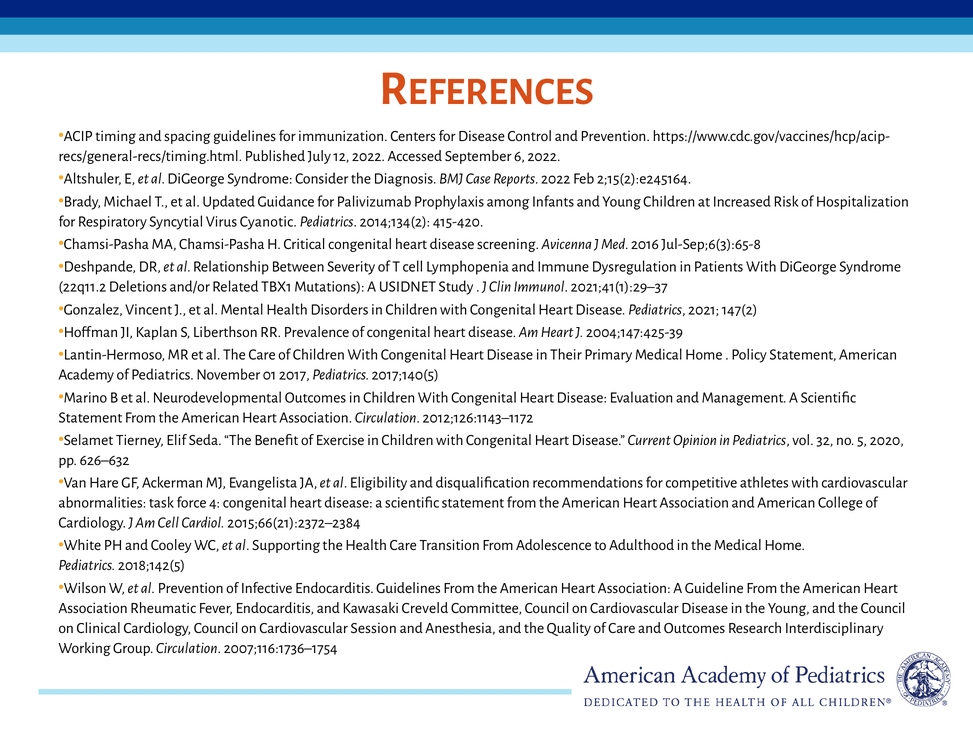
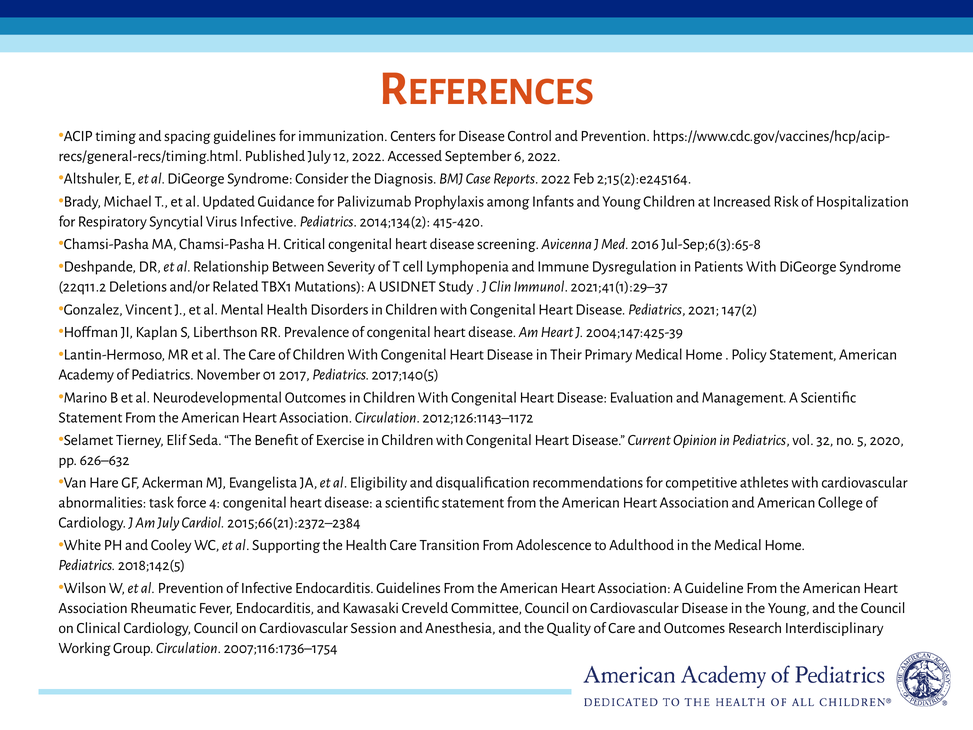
Virus Cyanotic: Cyanotic -> Infective
Am Cell: Cell -> July
